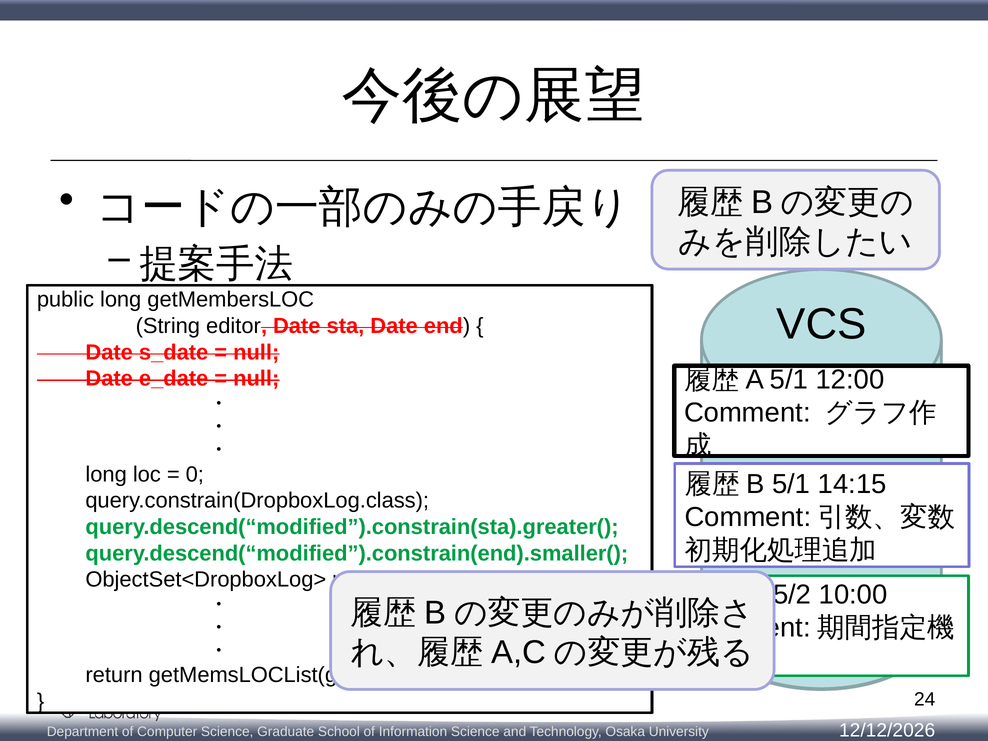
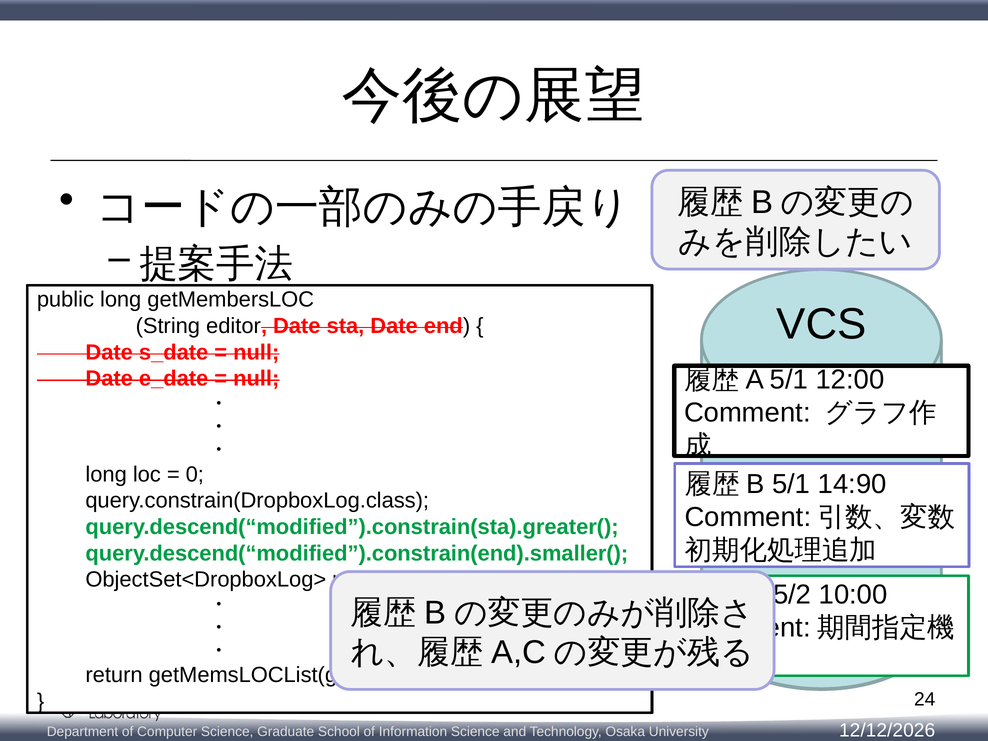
14:15: 14:15 -> 14:90
